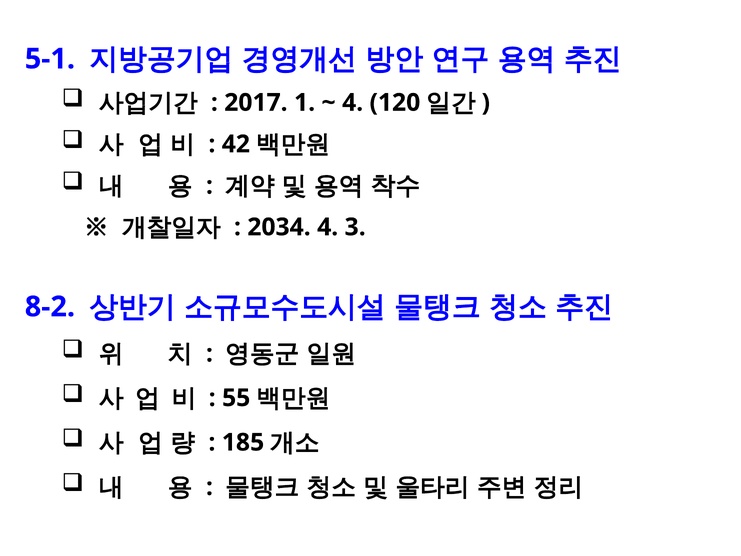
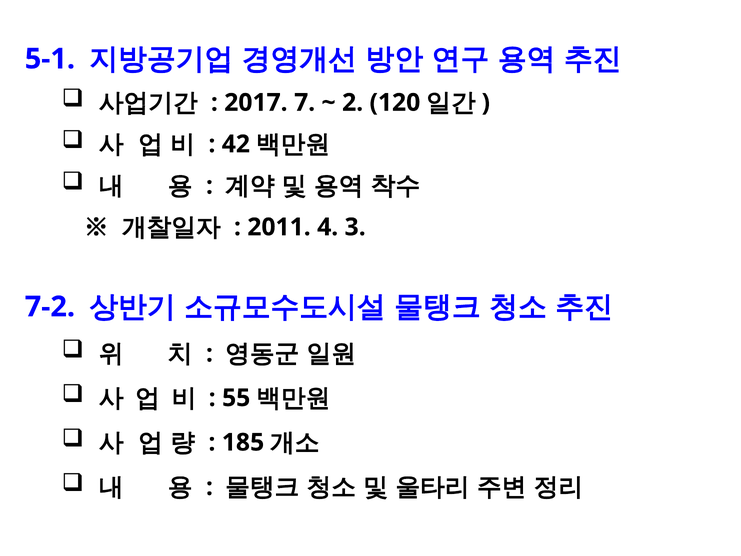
1: 1 -> 7
4 at (353, 103): 4 -> 2
2034: 2034 -> 2011
8-2: 8-2 -> 7-2
